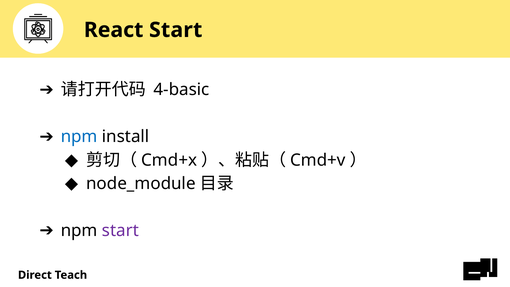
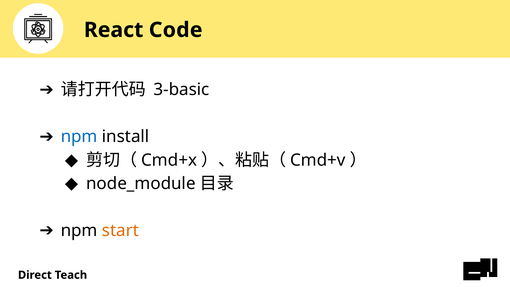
React Start: Start -> Code
4-basic: 4-basic -> 3-basic
start at (120, 230) colour: purple -> orange
